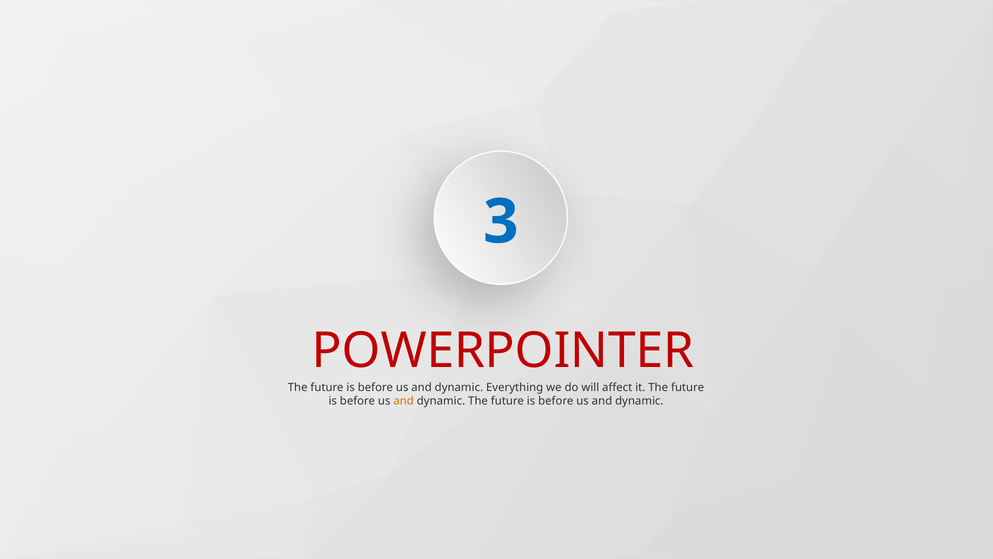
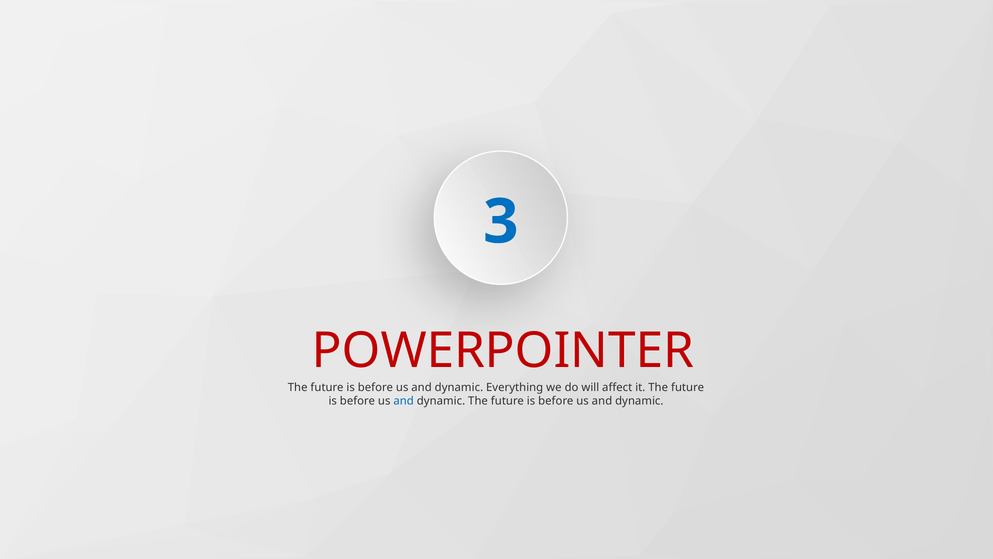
and at (404, 401) colour: orange -> blue
